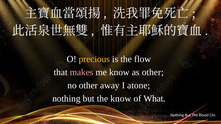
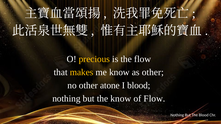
makes colour: pink -> yellow
away: away -> atone
I atone: atone -> blood
of What: What -> Flow
